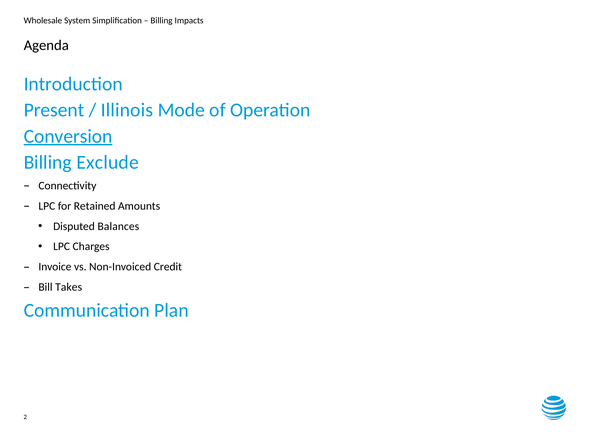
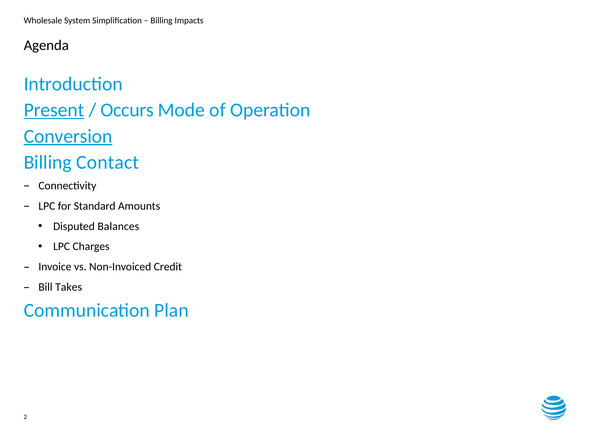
Present underline: none -> present
Illinois: Illinois -> Occurs
Exclude: Exclude -> Contact
Retained: Retained -> Standard
